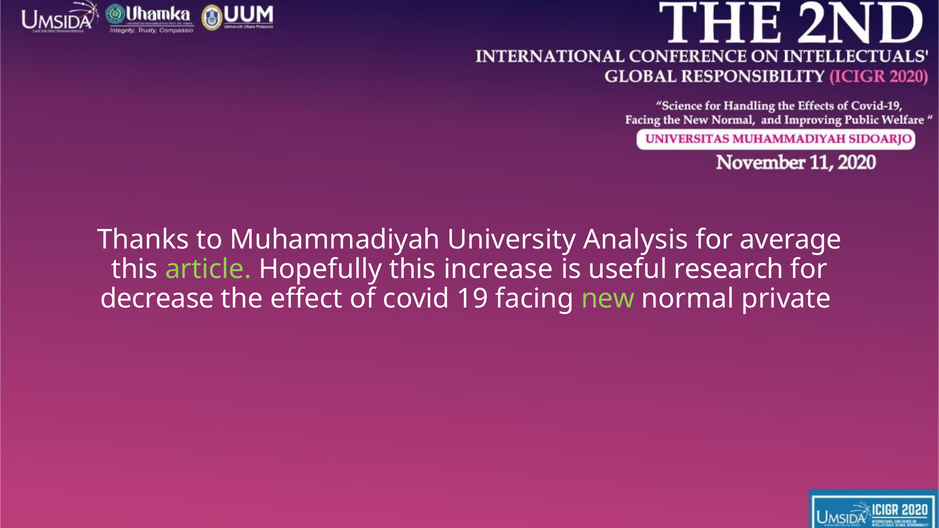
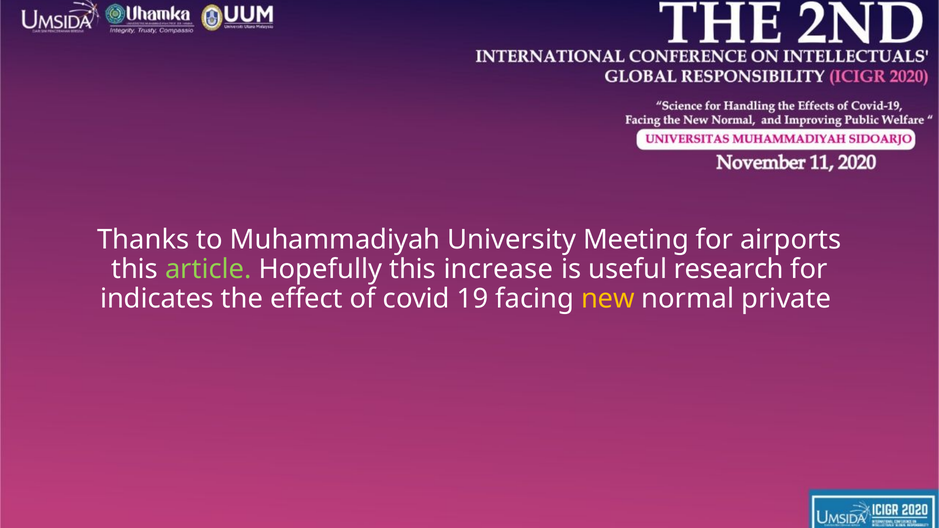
Analysis: Analysis -> Meeting
average: average -> airports
decrease: decrease -> indicates
new colour: light green -> yellow
